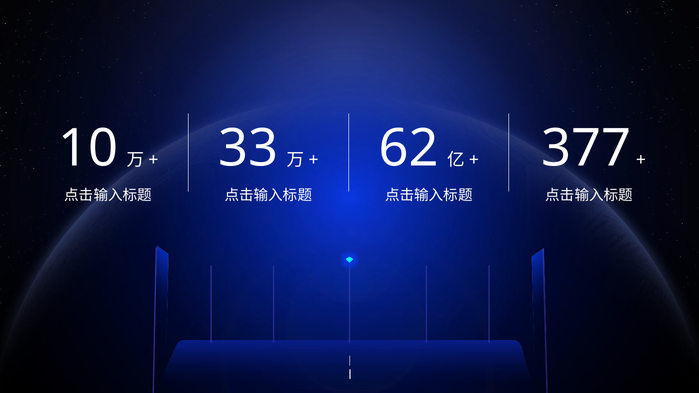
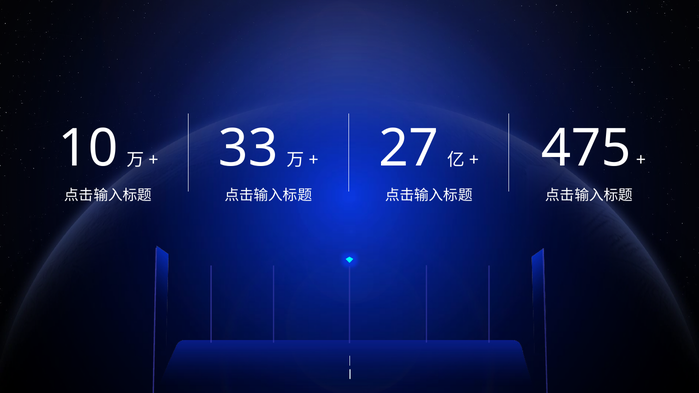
62: 62 -> 27
377: 377 -> 475
